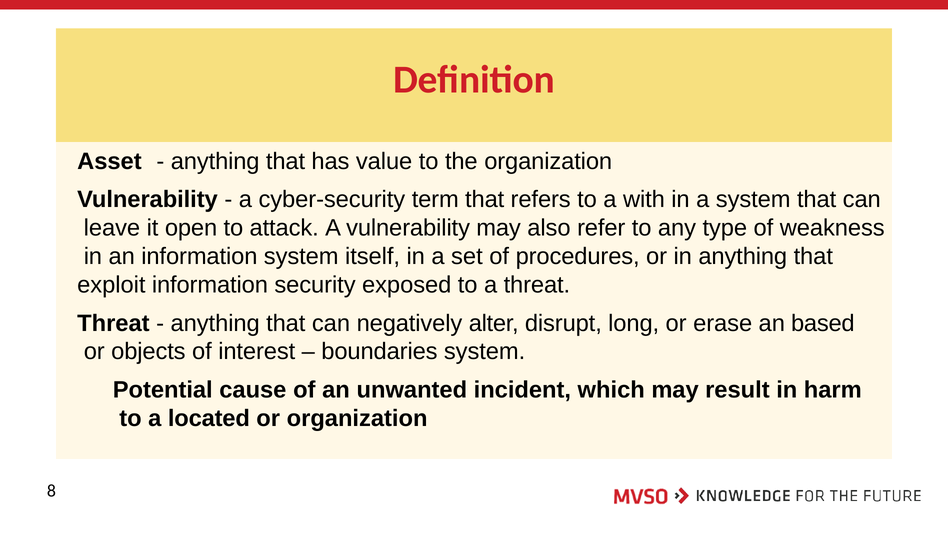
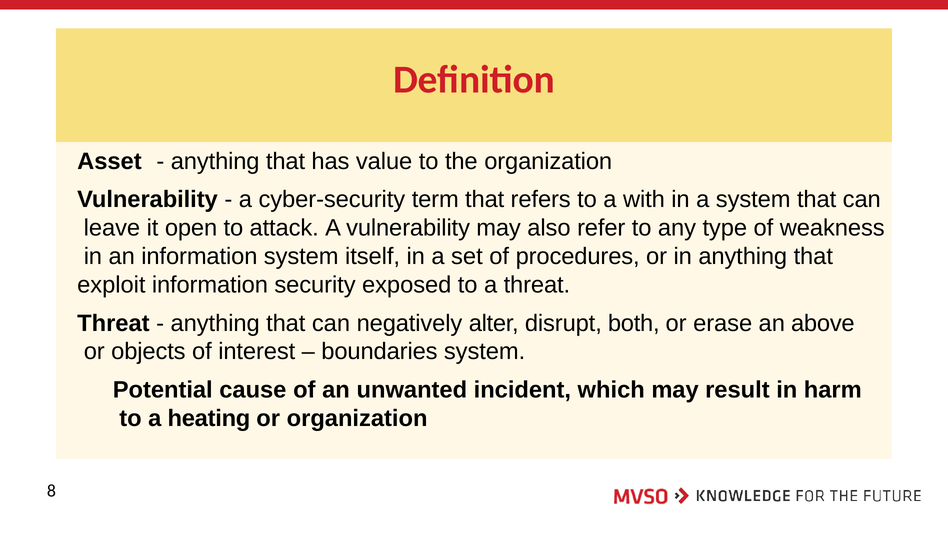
long: long -> both
based: based -> above
located: located -> heating
